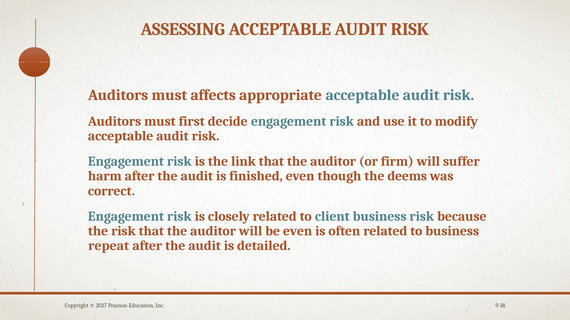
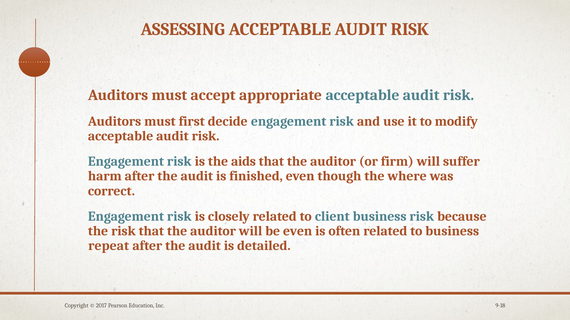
affects: affects -> accept
link: link -> aids
deems: deems -> where
